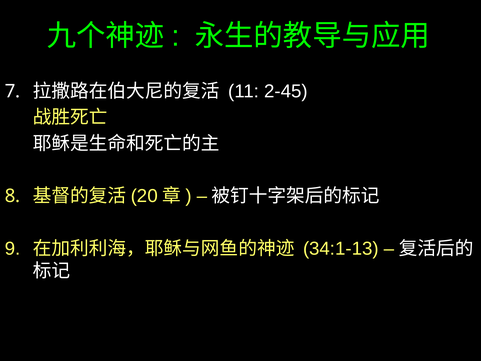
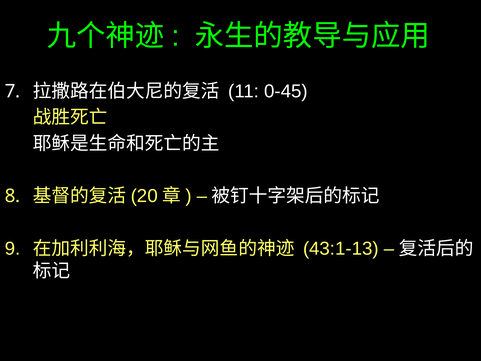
2-45: 2-45 -> 0-45
34:1-13: 34:1-13 -> 43:1-13
